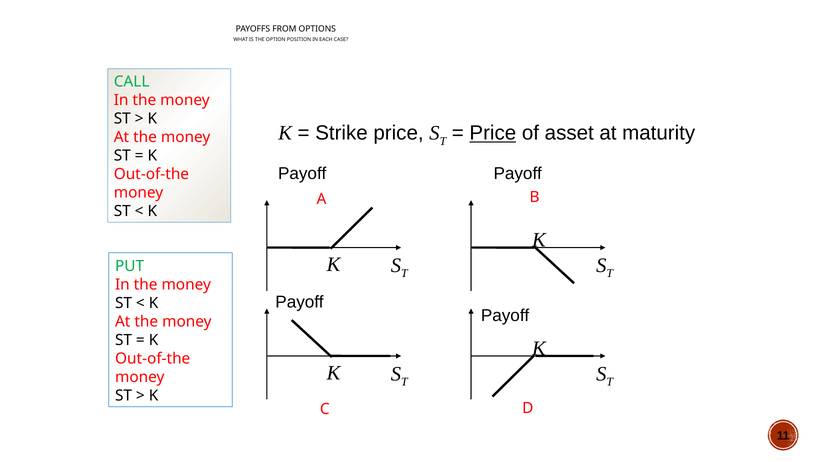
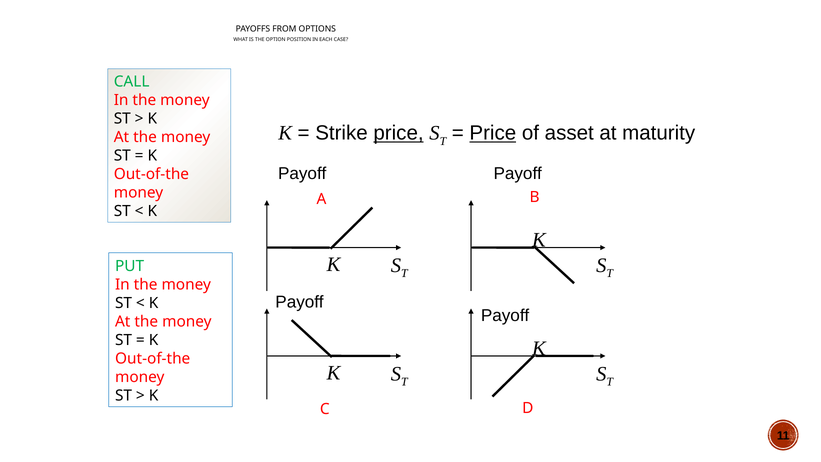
price at (399, 133) underline: none -> present
